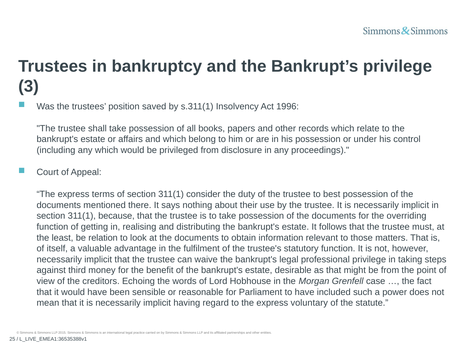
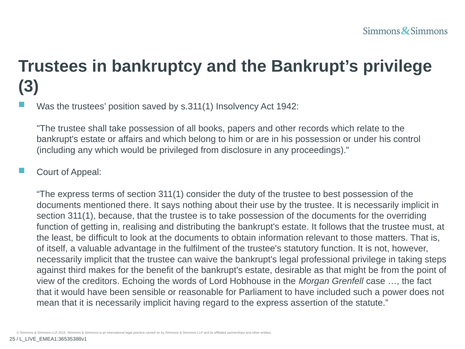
1996: 1996 -> 1942
relation: relation -> difficult
money: money -> makes
voluntary: voluntary -> assertion
